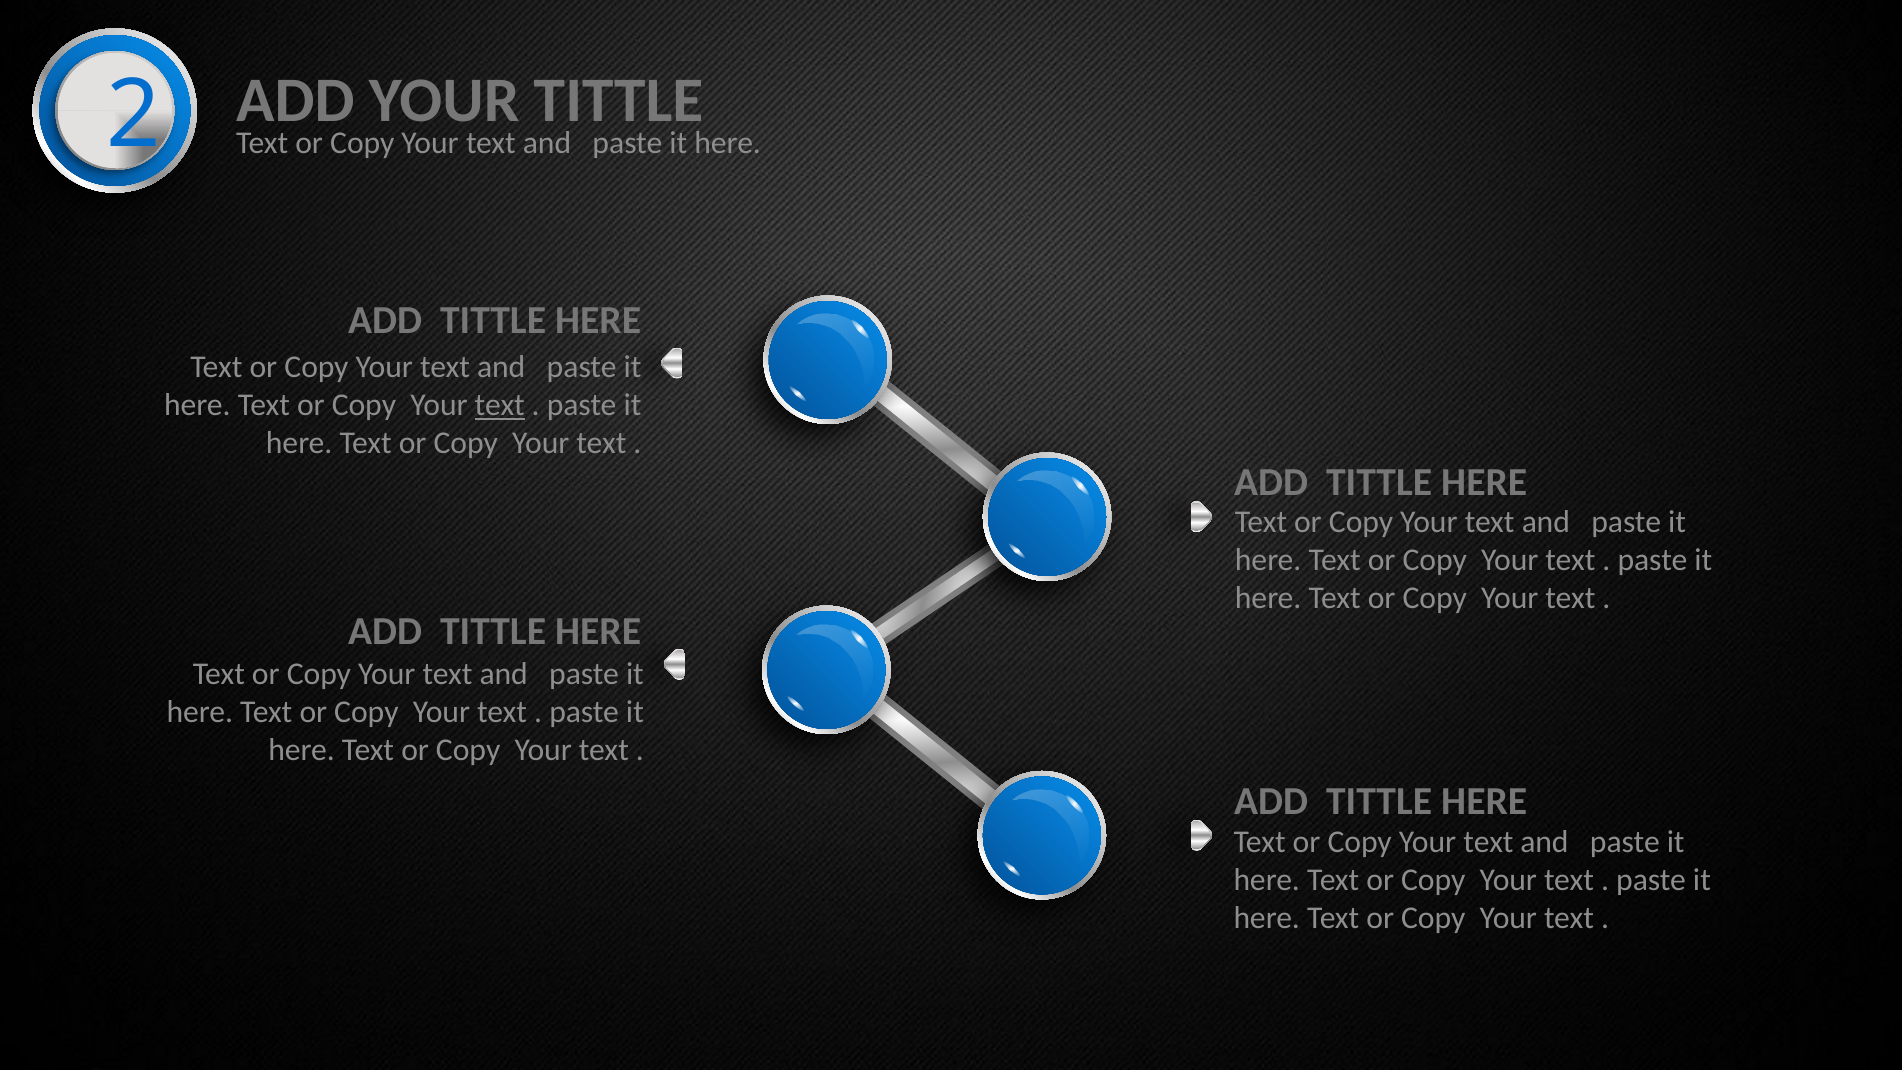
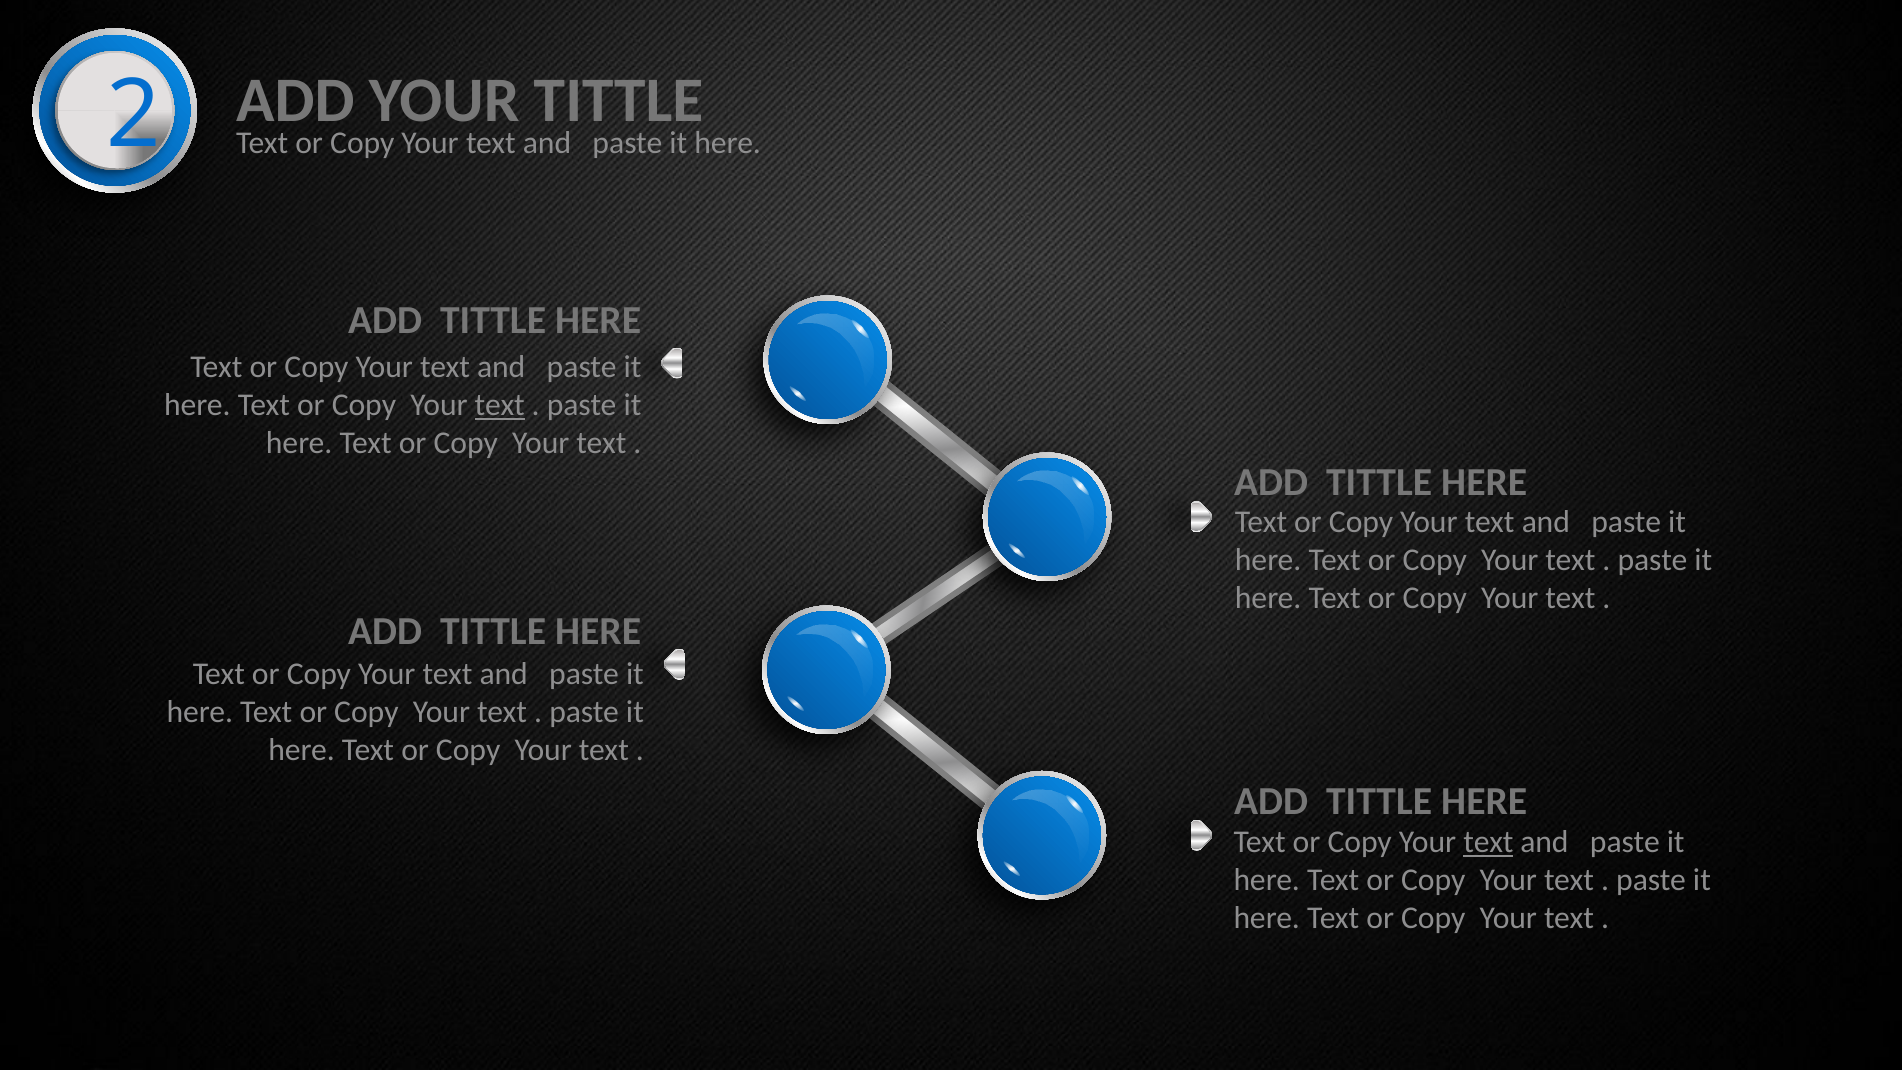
text at (1488, 842) underline: none -> present
